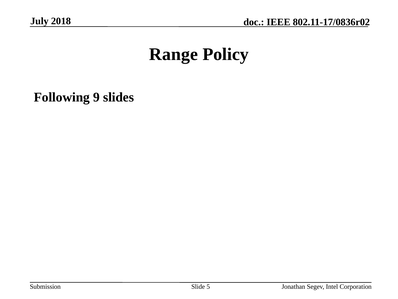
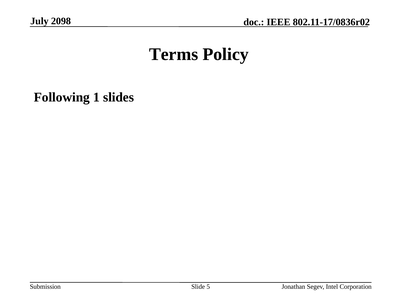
2018: 2018 -> 2098
Range: Range -> Terms
9: 9 -> 1
